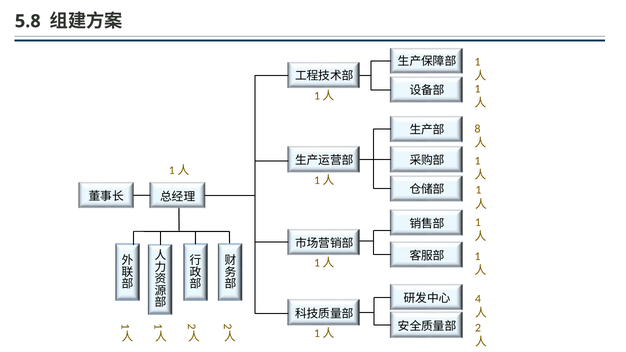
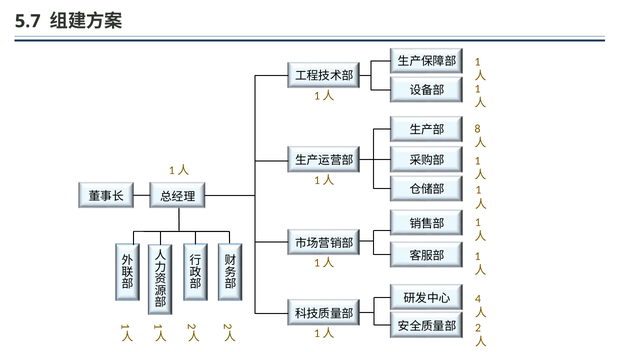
5.8: 5.8 -> 5.7
